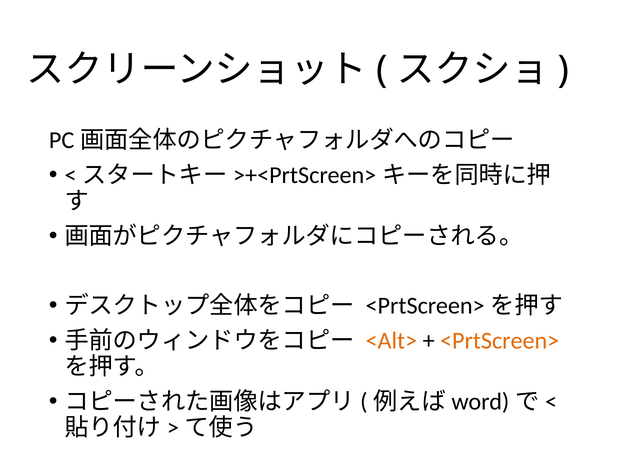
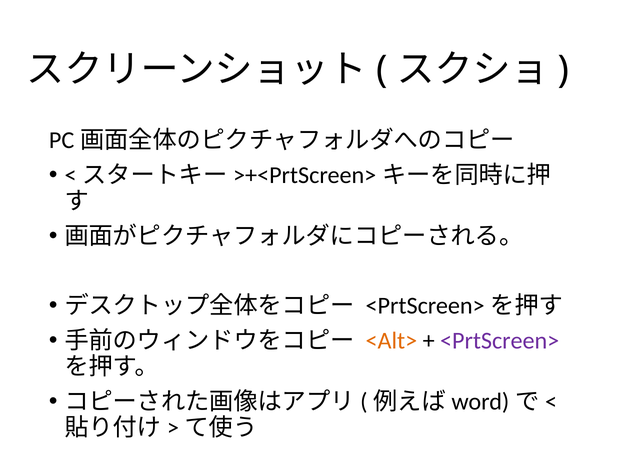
<PrtScreen> colour: orange -> purple
